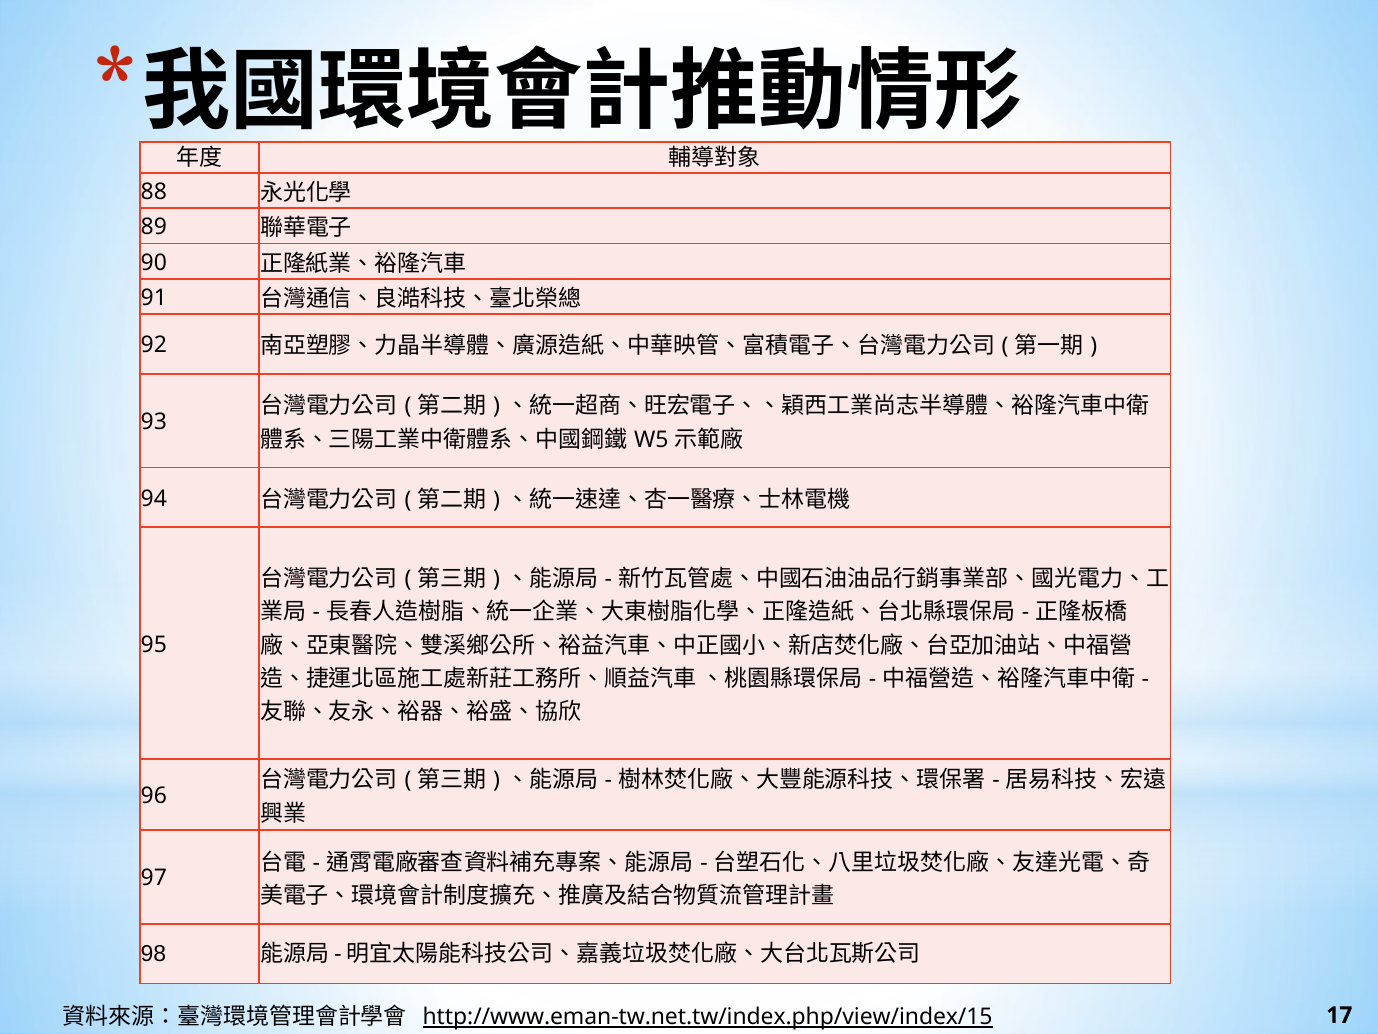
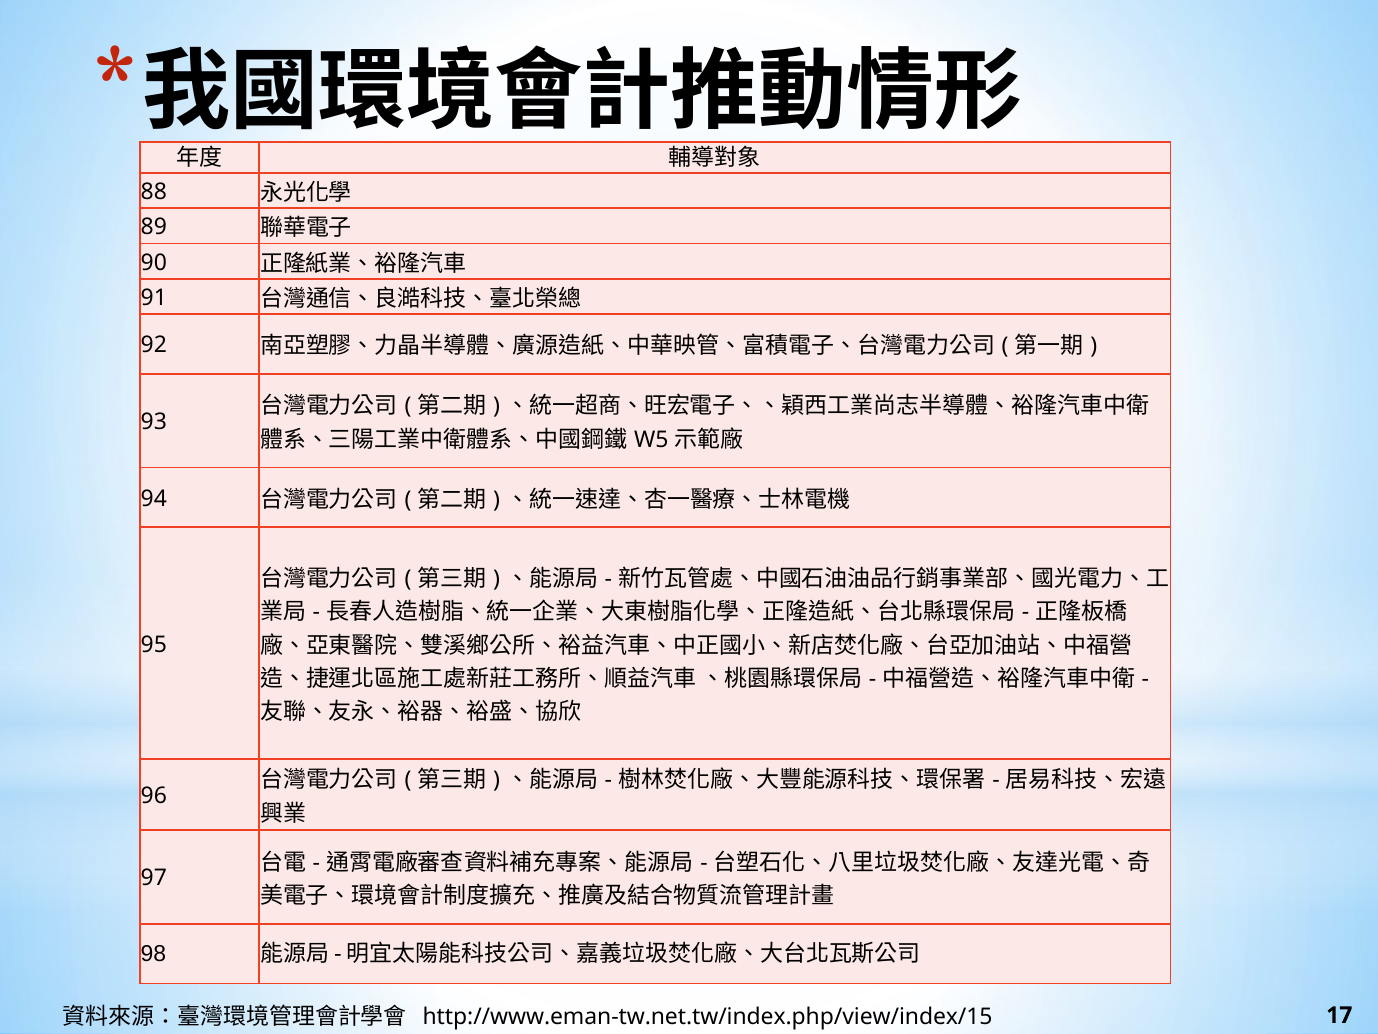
http://www.eman-tw.net.tw/index.php/view/index/15 underline: present -> none
